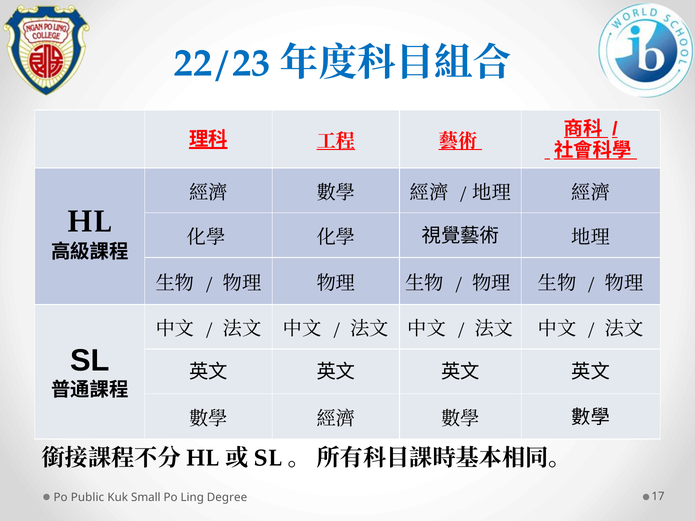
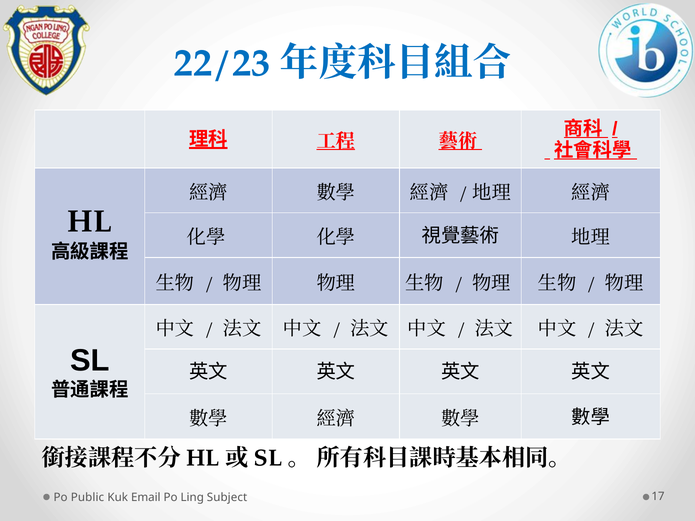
Small: Small -> Email
Degree: Degree -> Subject
